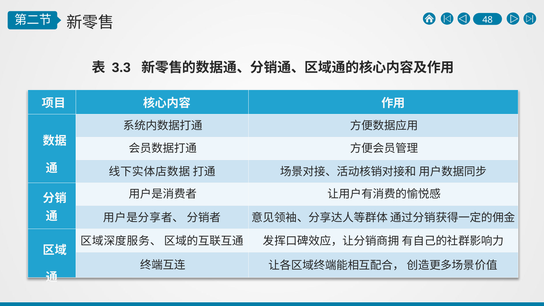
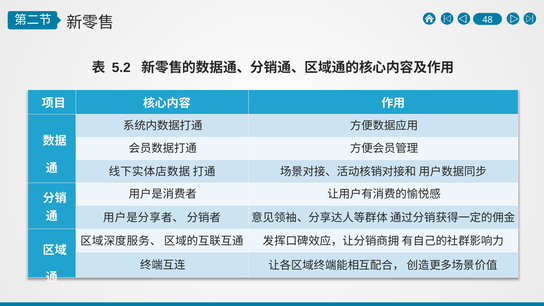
3.3: 3.3 -> 5.2
